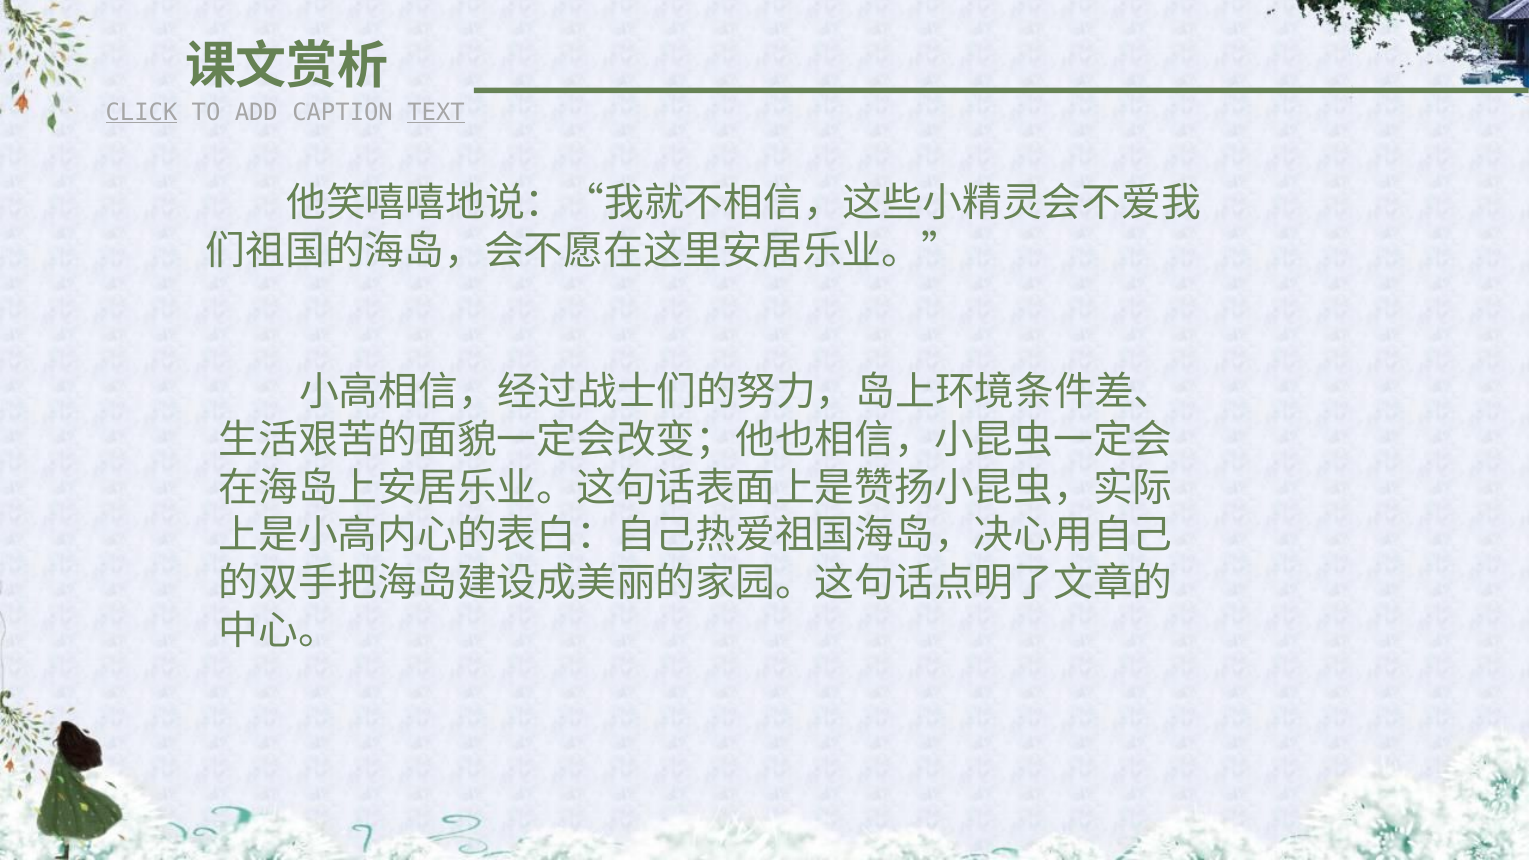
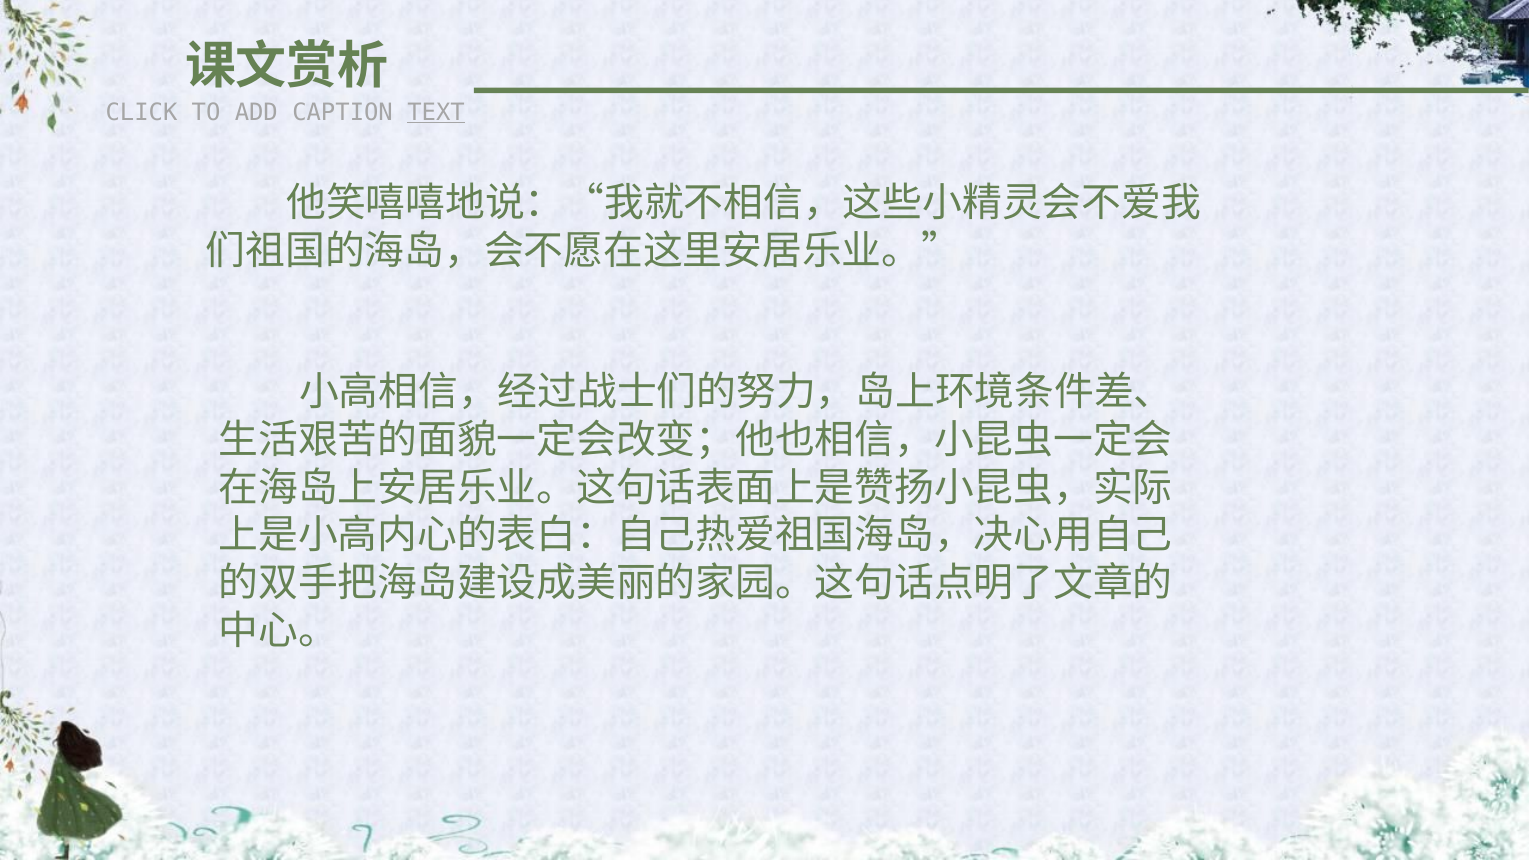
CLICK underline: present -> none
